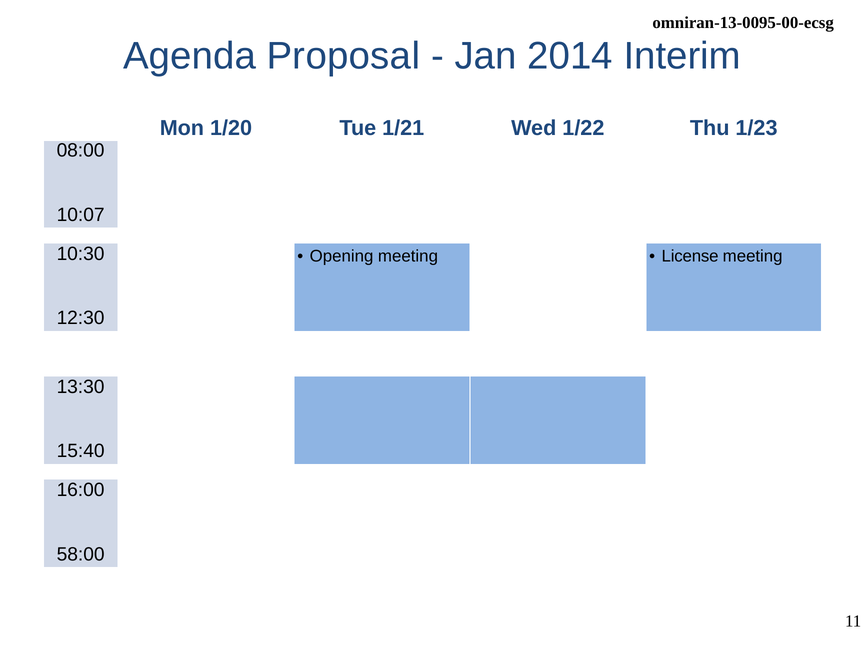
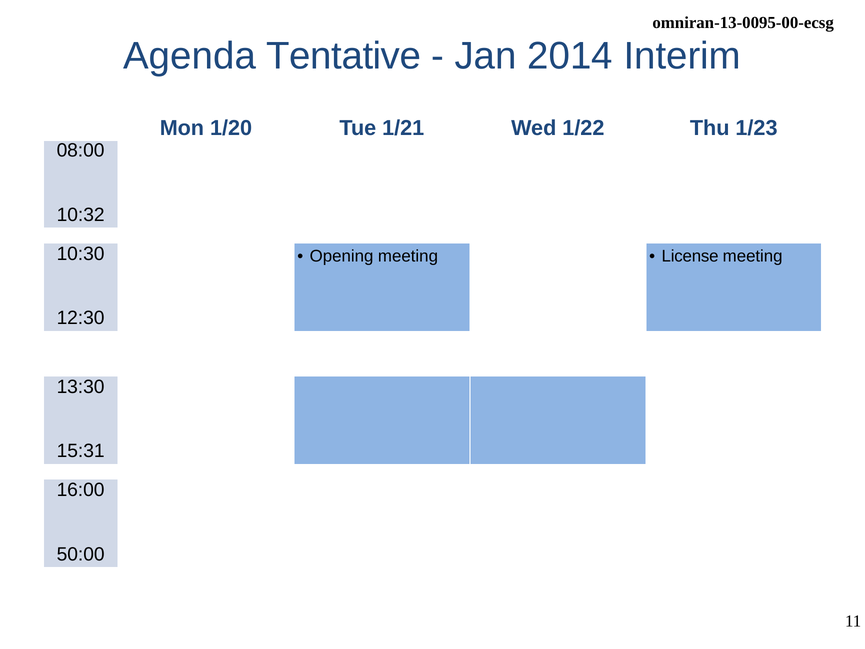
Proposal: Proposal -> Tentative
10:07: 10:07 -> 10:32
15:40: 15:40 -> 15:31
58:00: 58:00 -> 50:00
